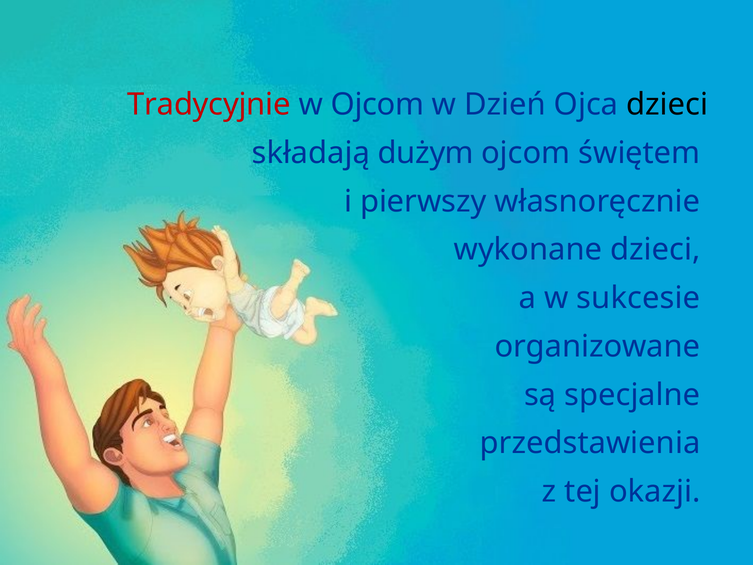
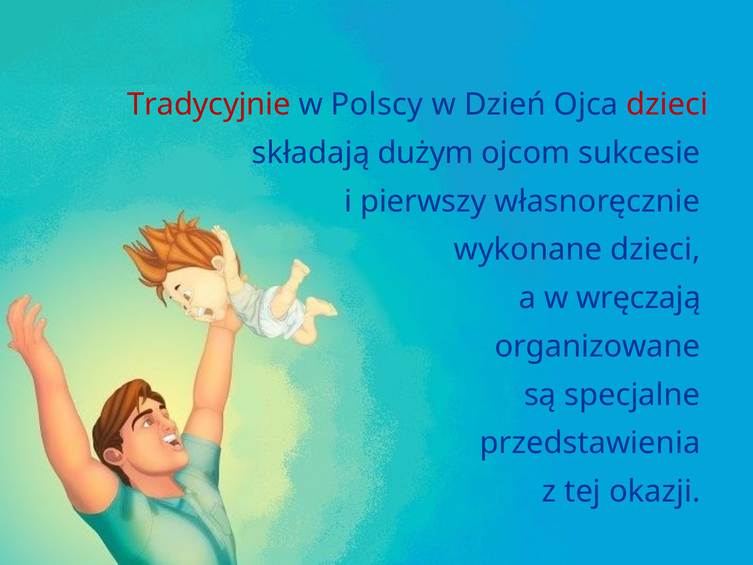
w Ojcom: Ojcom -> Polscy
dzieci at (667, 105) colour: black -> red
świętem: świętem -> sukcesie
sukcesie: sukcesie -> wręczają
